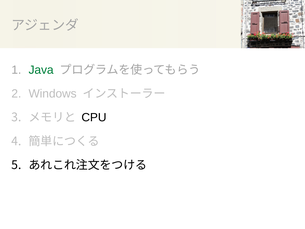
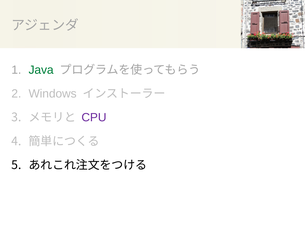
CPU colour: black -> purple
